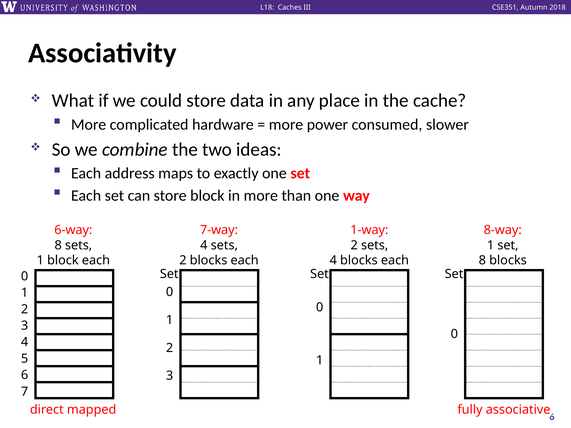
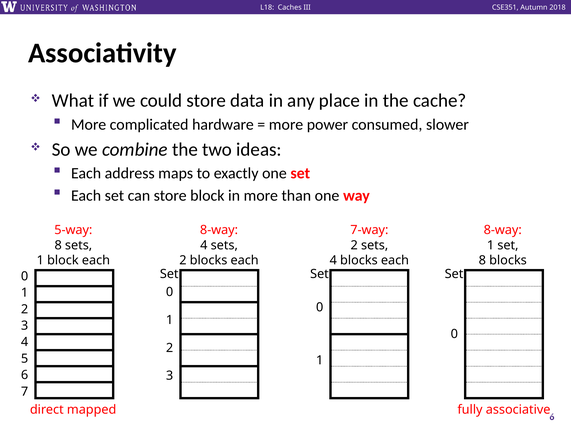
7-way at (219, 230): 7-way -> 8-way
1-way: 1-way -> 7-way
6-way: 6-way -> 5-way
